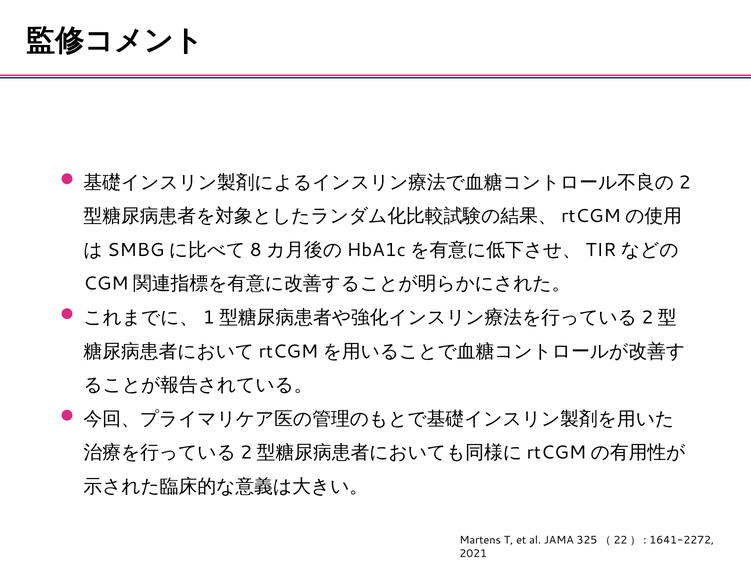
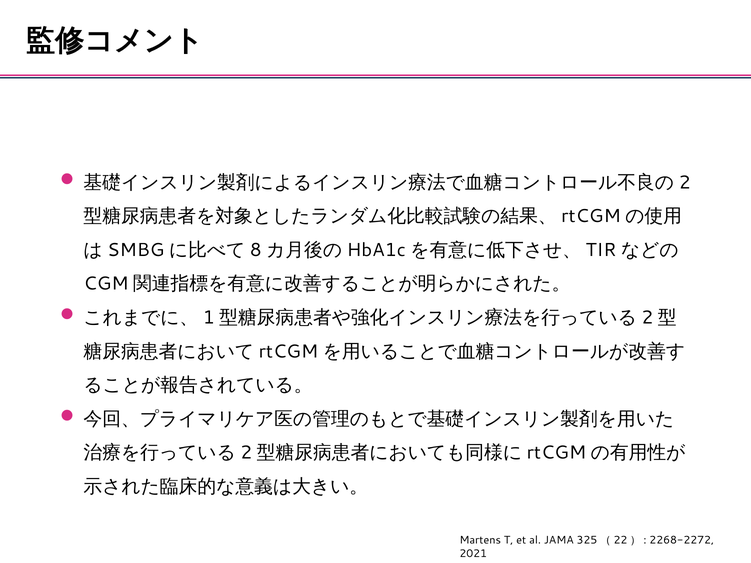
1641-2272: 1641-2272 -> 2268-2272
